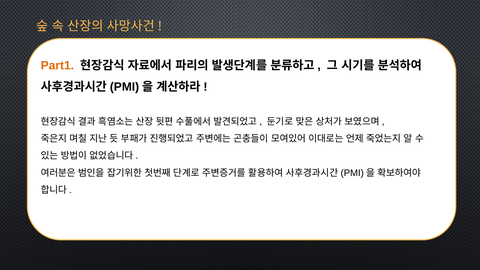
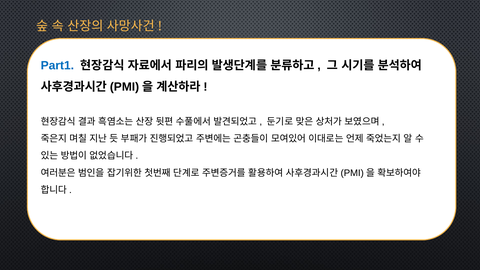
Part1 colour: orange -> blue
